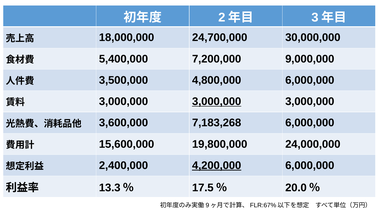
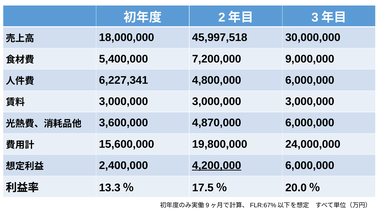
24,700,000: 24,700,000 -> 45,997,518
3,500,000: 3,500,000 -> 6,227,341
3,000,000 at (217, 102) underline: present -> none
7,183,268: 7,183,268 -> 4,870,000
